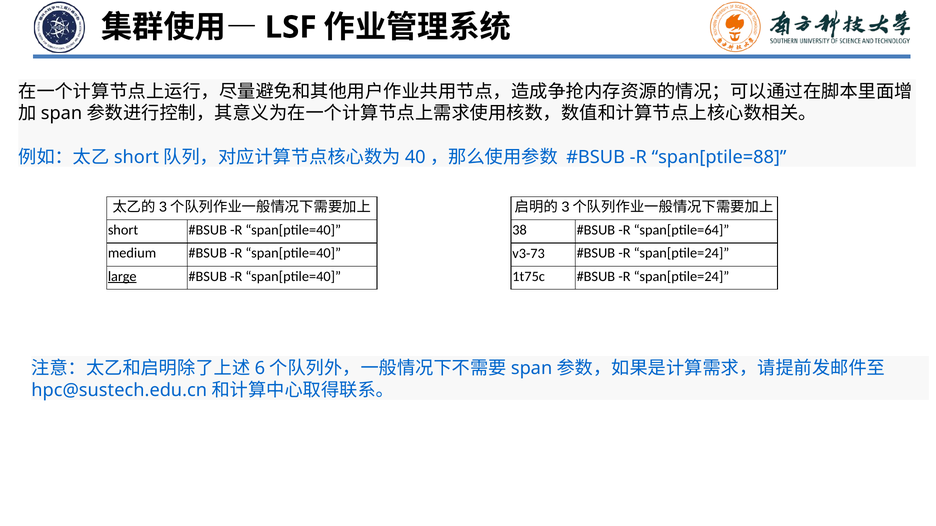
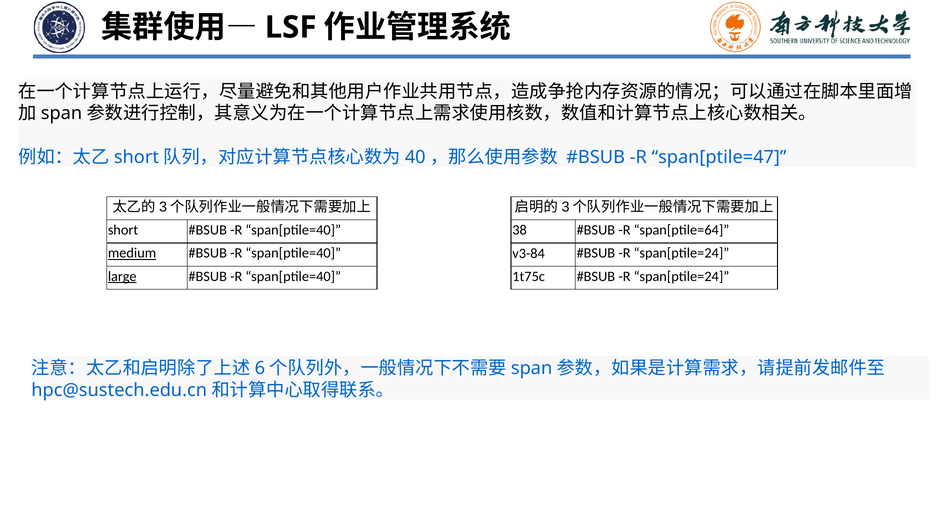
span[ptile=88: span[ptile=88 -> span[ptile=47
medium underline: none -> present
v3-73: v3-73 -> v3-84
